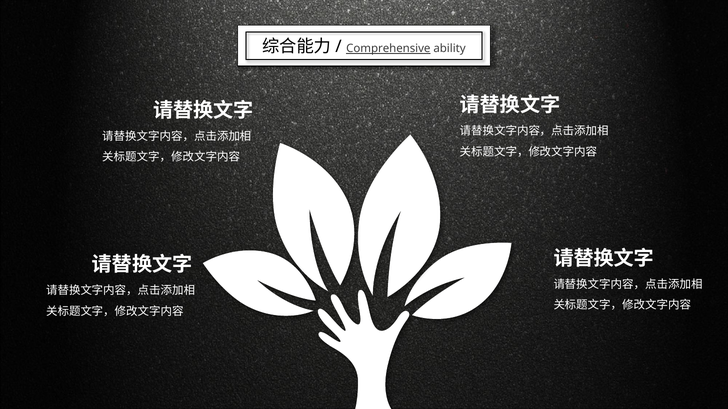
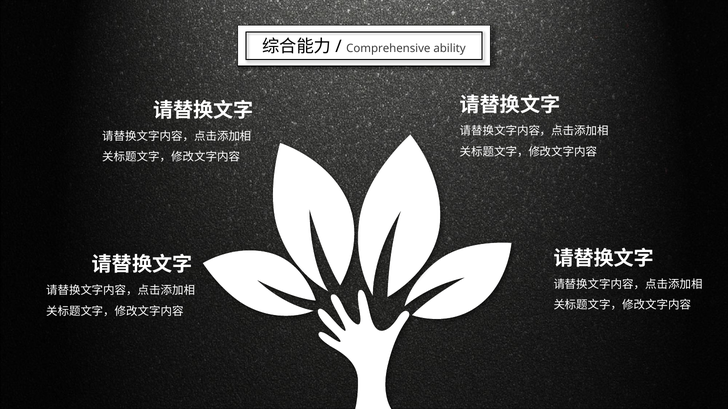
Comprehensive underline: present -> none
